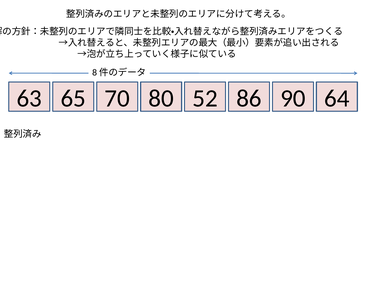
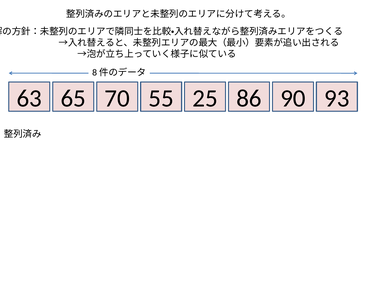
80: 80 -> 55
52: 52 -> 25
64: 64 -> 93
